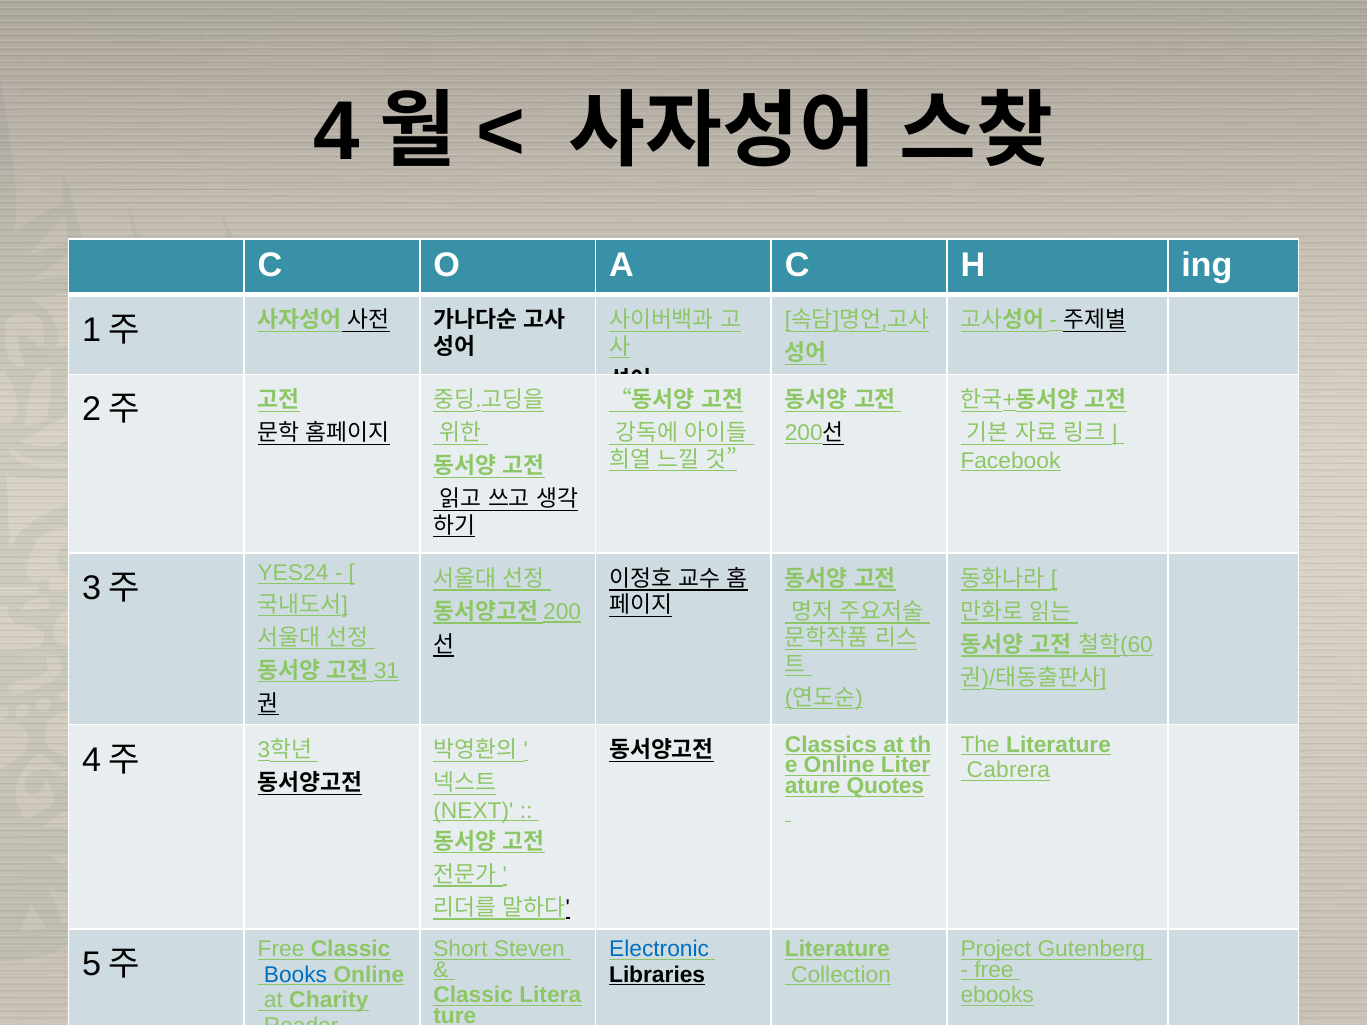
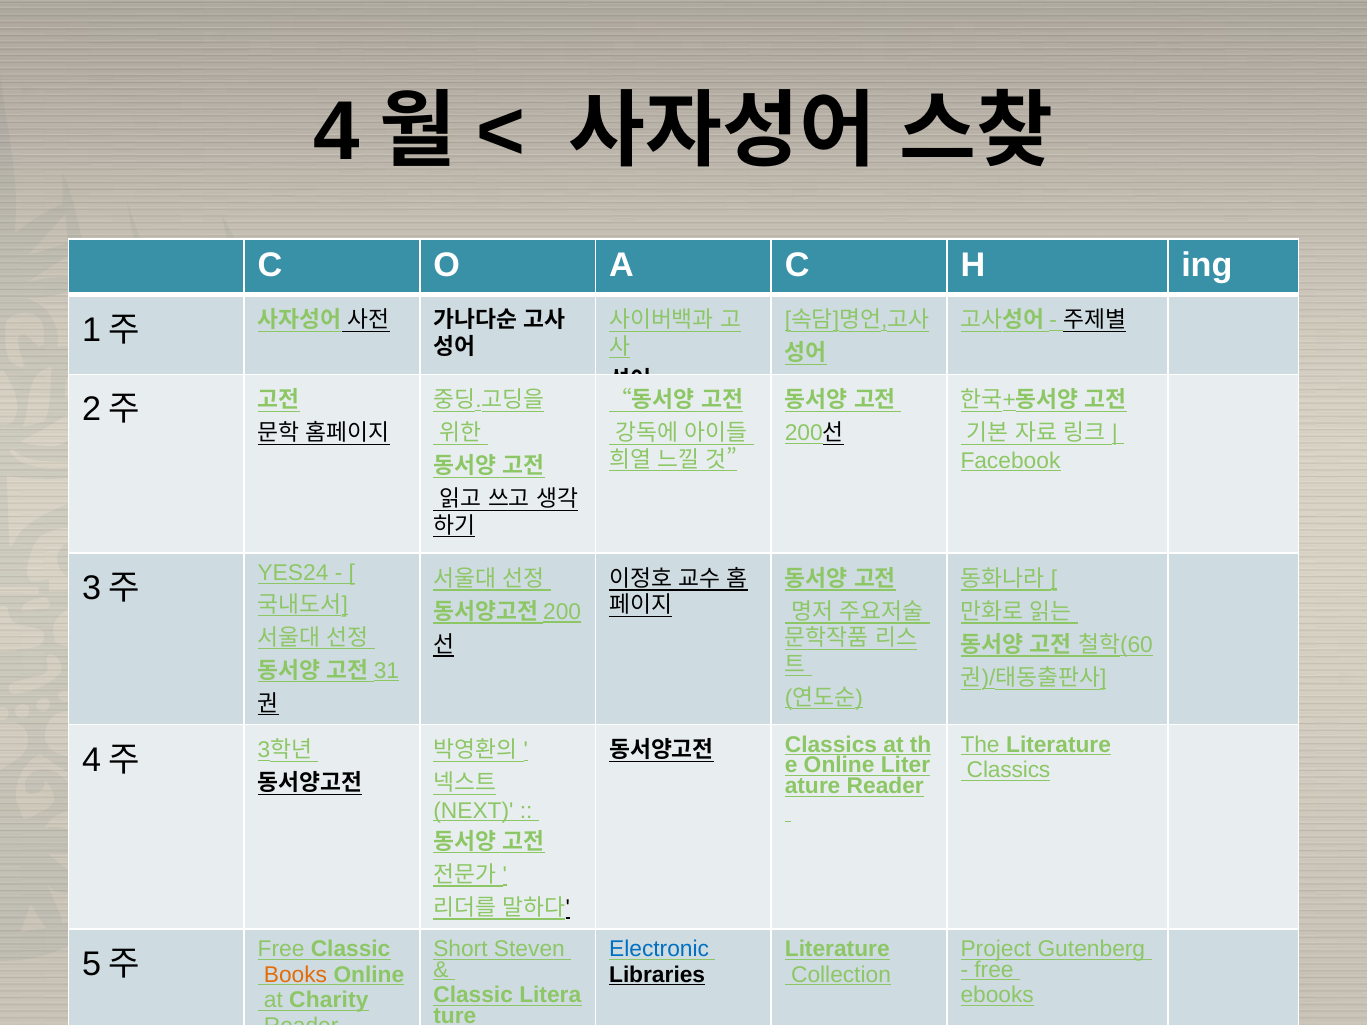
Cabrera at (1008, 770): Cabrera -> Classics
Quotes at (885, 786): Quotes -> Reader
Books colour: blue -> orange
